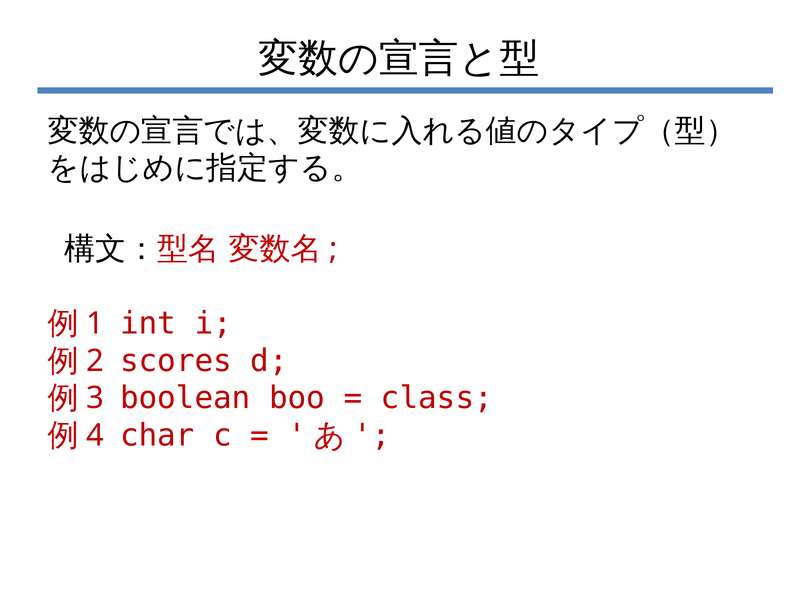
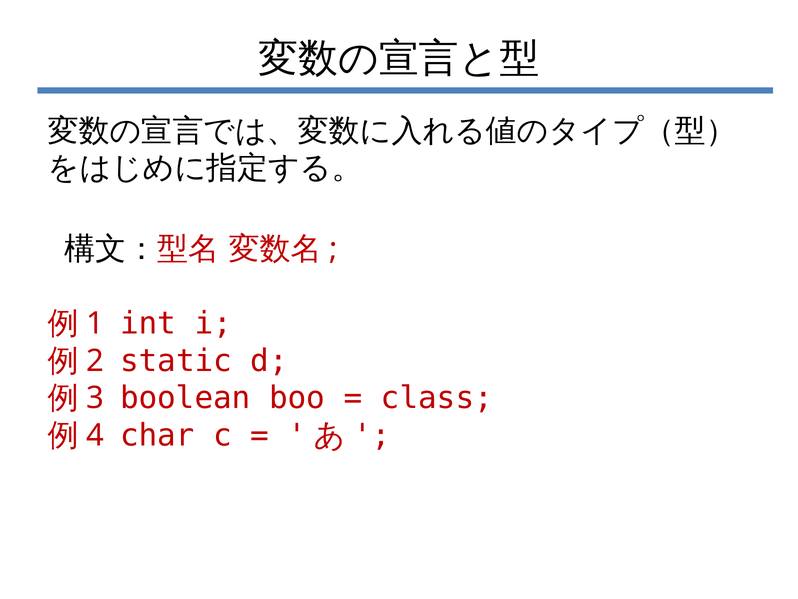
scores: scores -> static
